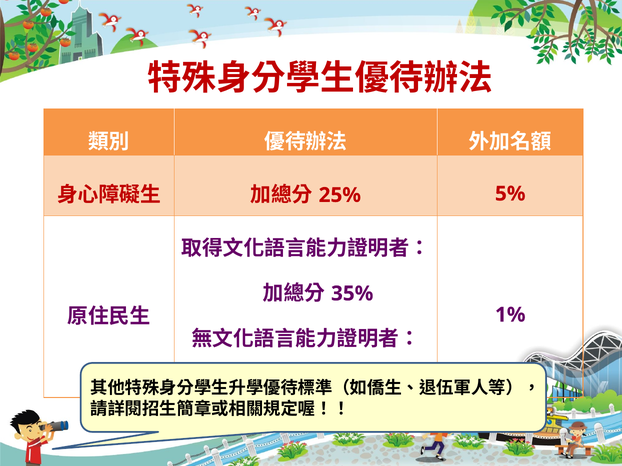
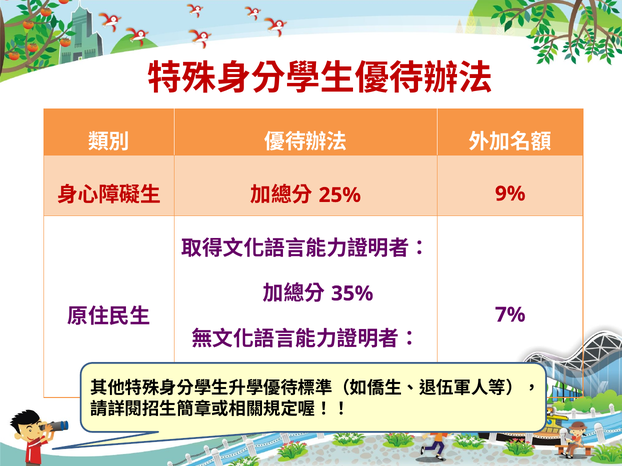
5%: 5% -> 9%
1%: 1% -> 7%
